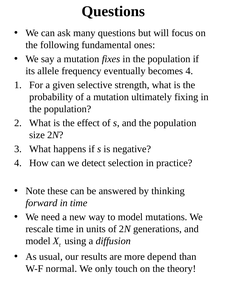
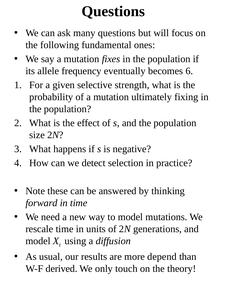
becomes 4: 4 -> 6
normal: normal -> derived
